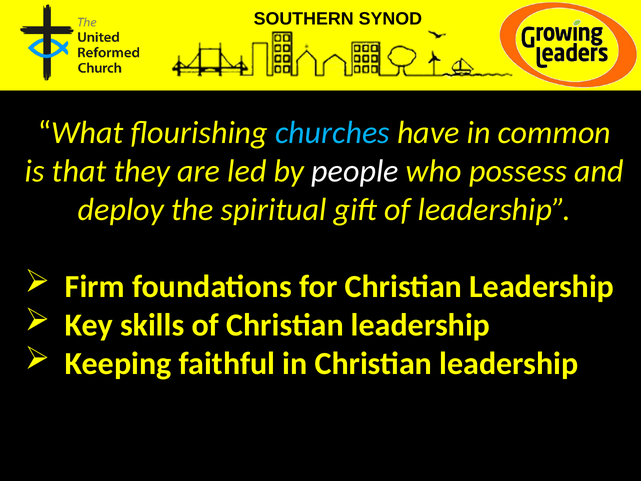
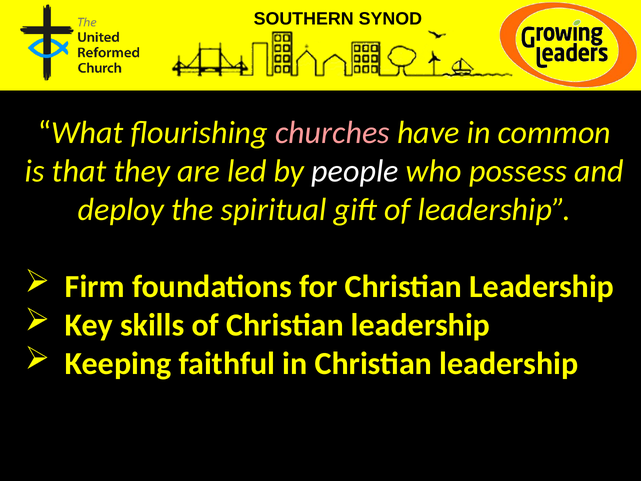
churches colour: light blue -> pink
